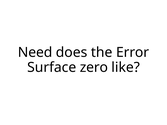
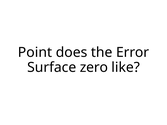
Need: Need -> Point
